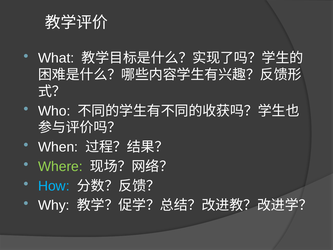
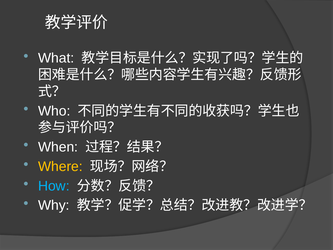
Where colour: light green -> yellow
